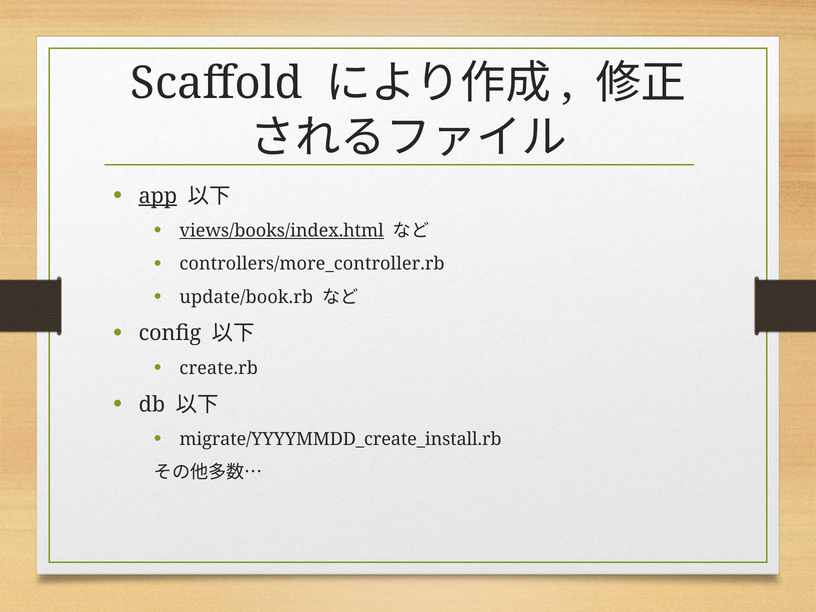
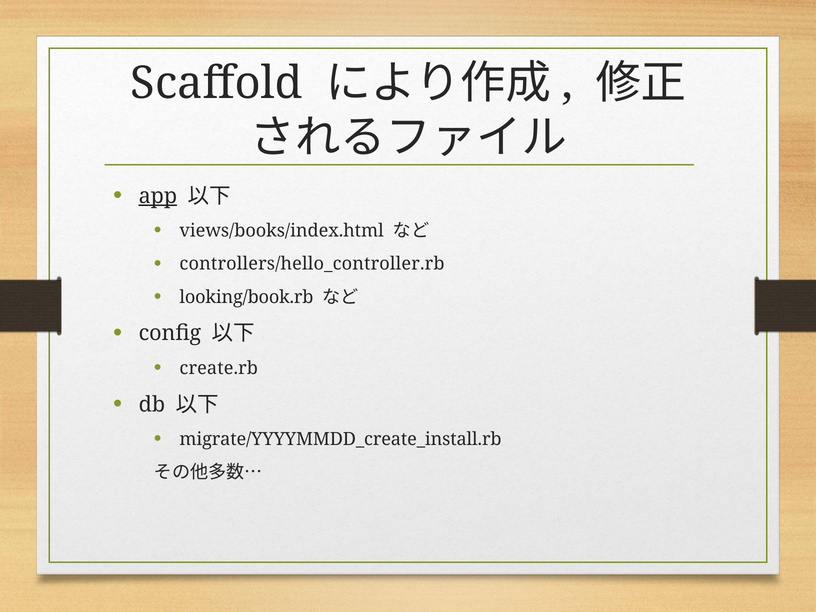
views/books/index.html underline: present -> none
controllers/more_controller.rb: controllers/more_controller.rb -> controllers/hello_controller.rb
update/book.rb: update/book.rb -> looking/book.rb
